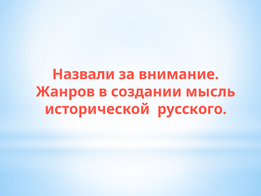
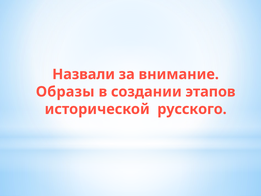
Жанров: Жанров -> Образы
мысль: мысль -> этапов
